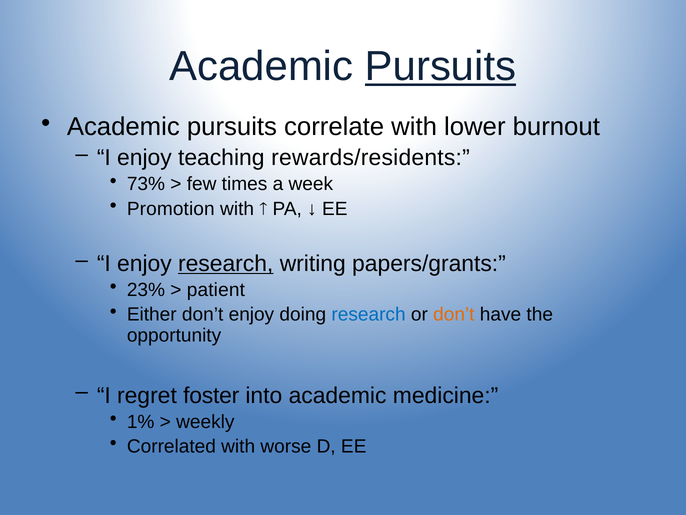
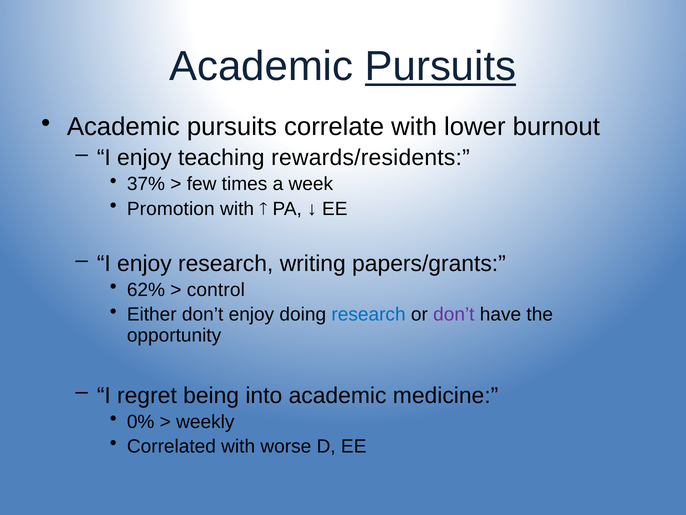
73%: 73% -> 37%
research at (226, 263) underline: present -> none
23%: 23% -> 62%
patient: patient -> control
don’t at (454, 314) colour: orange -> purple
foster: foster -> being
1%: 1% -> 0%
